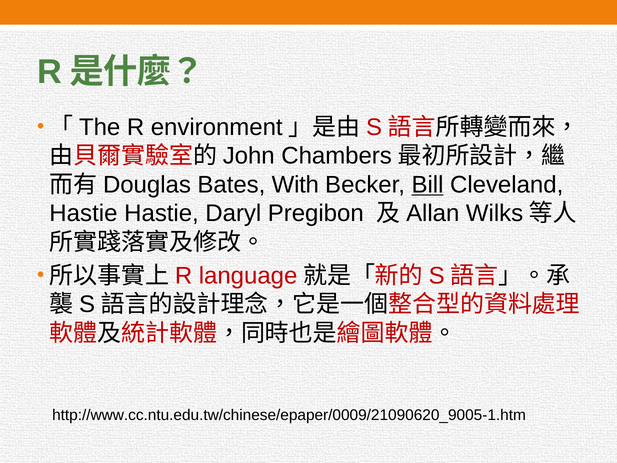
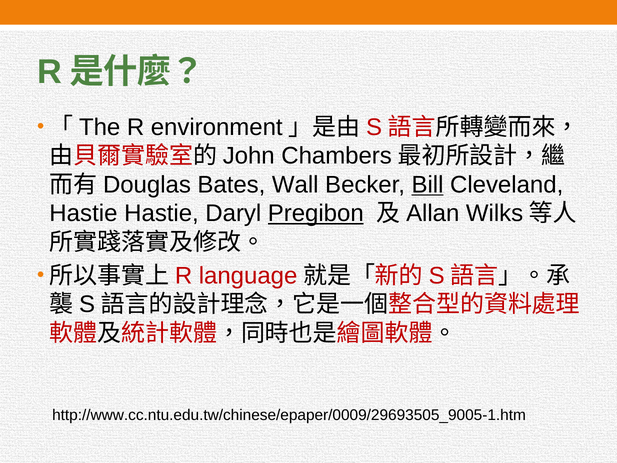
With: With -> Wall
Pregibon underline: none -> present
http://www.cc.ntu.edu.tw/chinese/epaper/0009/21090620_9005-1.htm: http://www.cc.ntu.edu.tw/chinese/epaper/0009/21090620_9005-1.htm -> http://www.cc.ntu.edu.tw/chinese/epaper/0009/29693505_9005-1.htm
